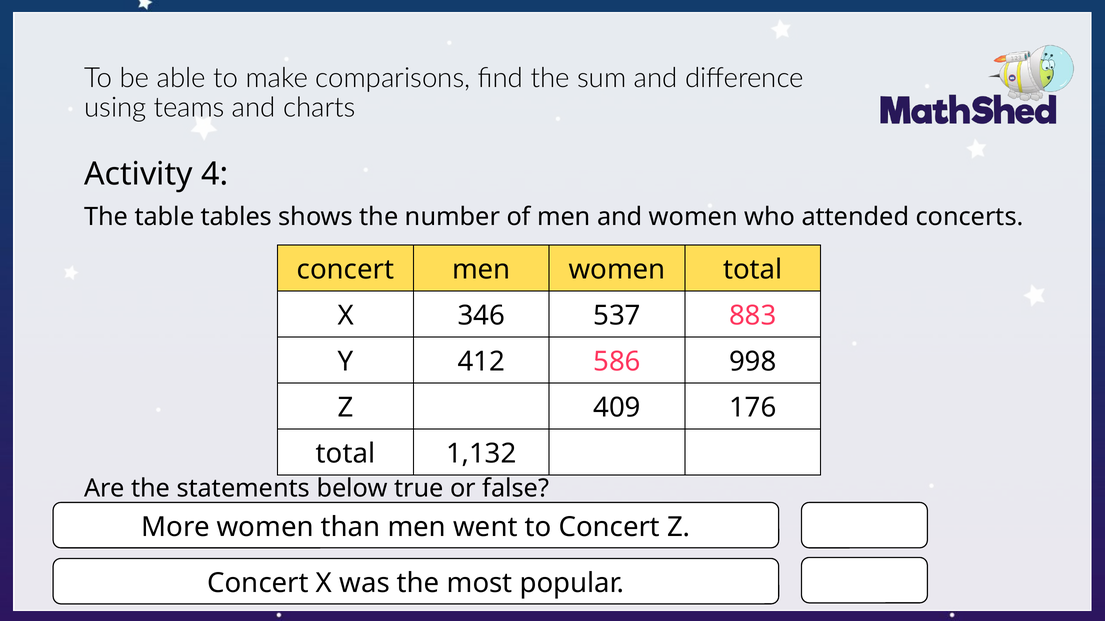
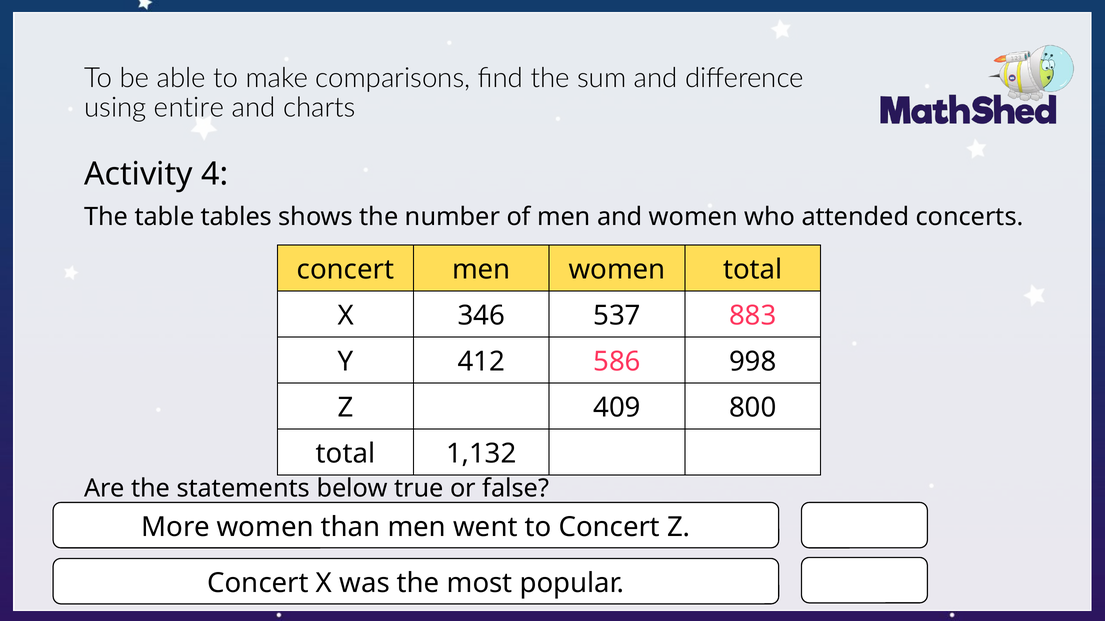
teams: teams -> entire
176: 176 -> 800
